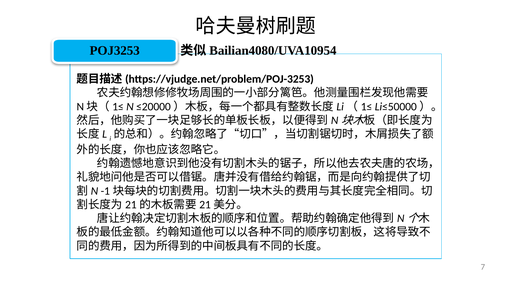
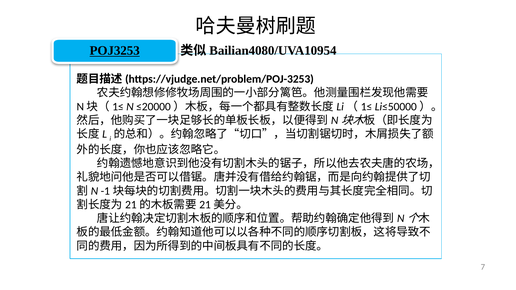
POJ3253 underline: none -> present
